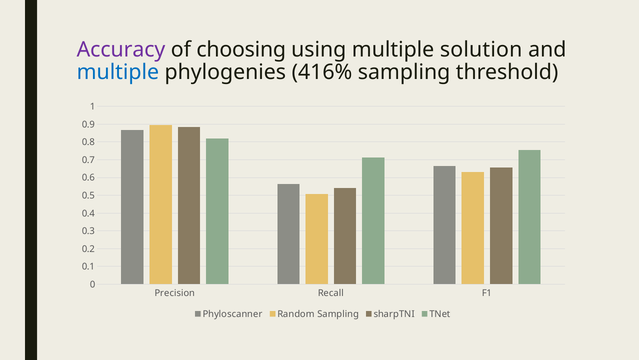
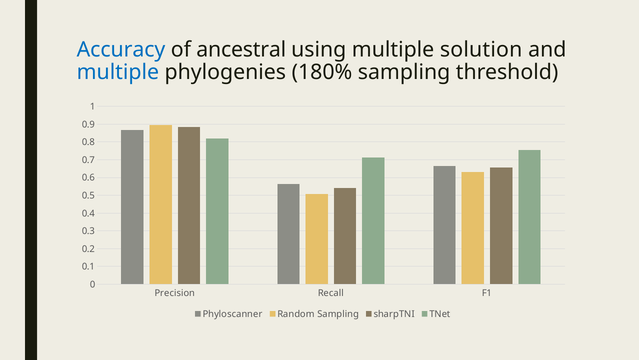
Accuracy colour: purple -> blue
choosing: choosing -> ancestral
416%: 416% -> 180%
